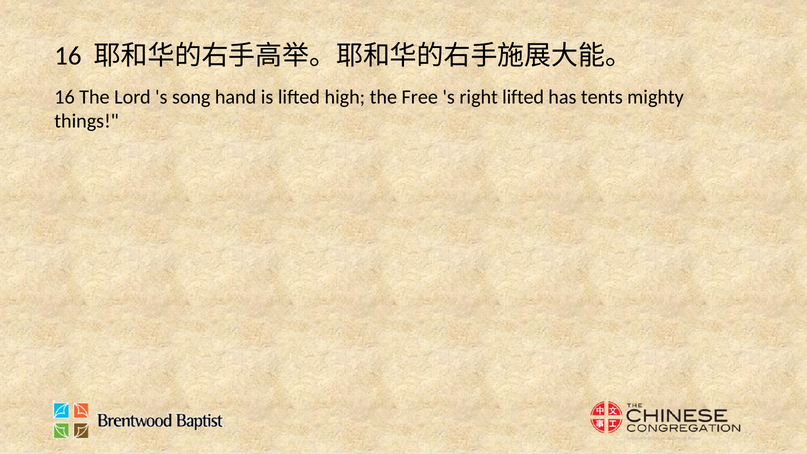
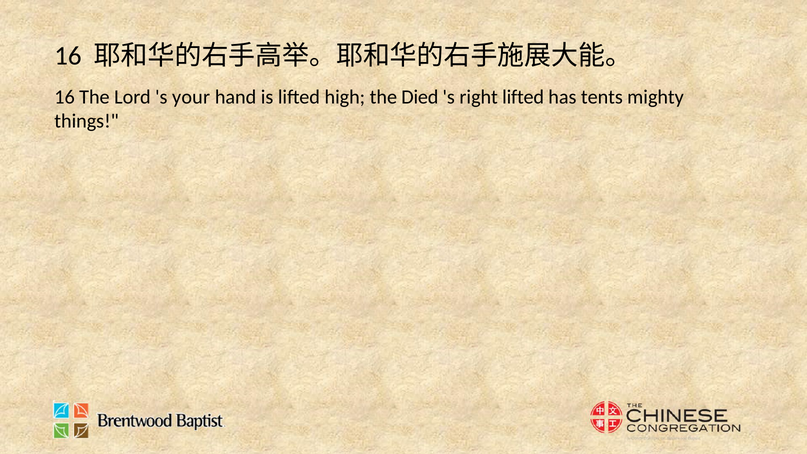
song: song -> your
Free: Free -> Died
